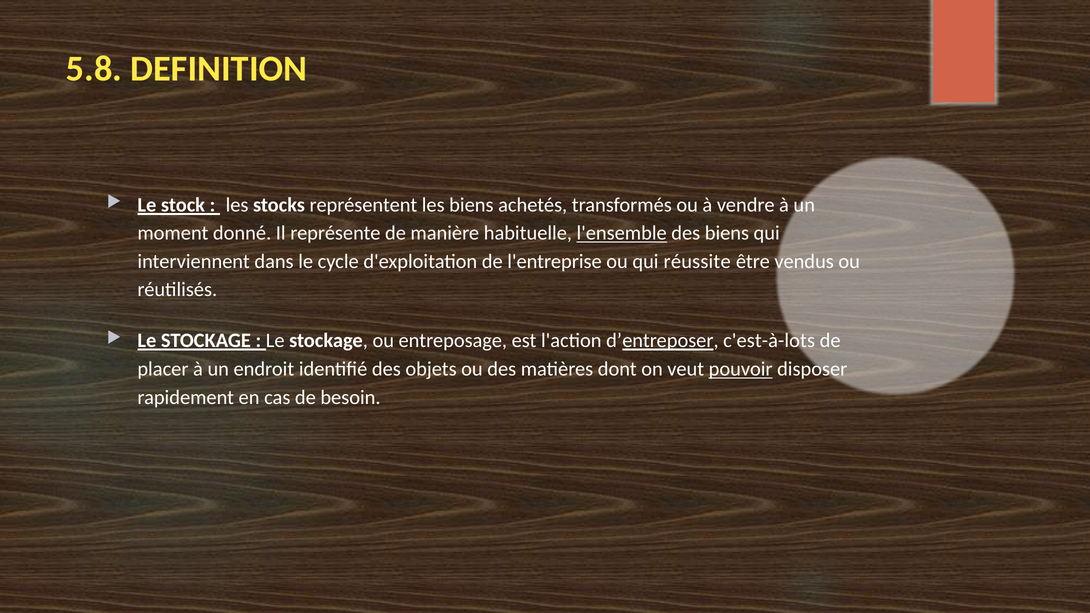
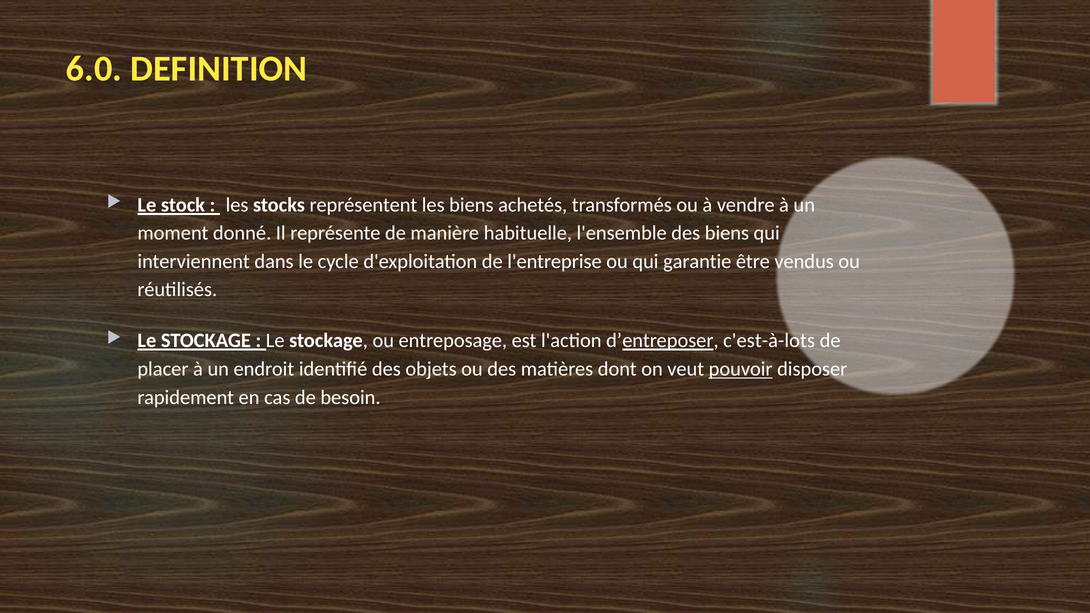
5.8: 5.8 -> 6.0
l'ensemble underline: present -> none
réussite: réussite -> garantie
